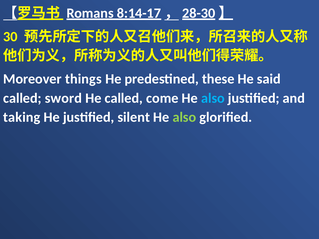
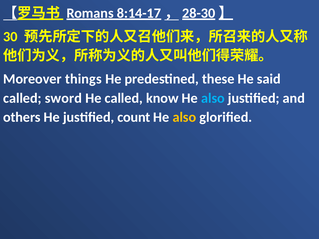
come: come -> know
taking: taking -> others
silent: silent -> count
also at (184, 117) colour: light green -> yellow
